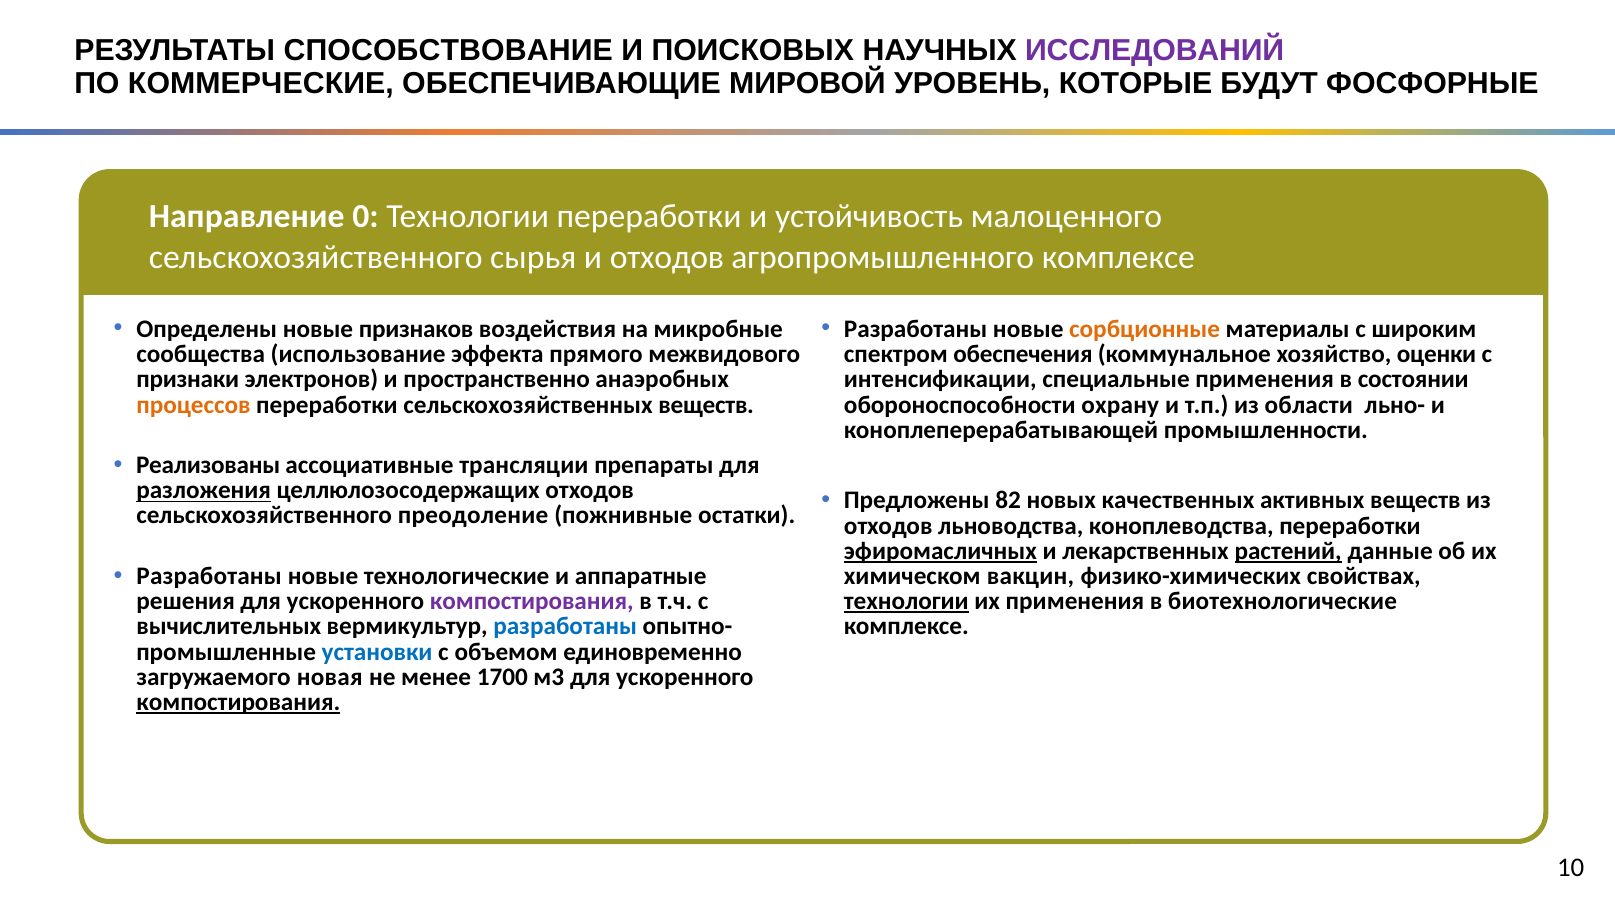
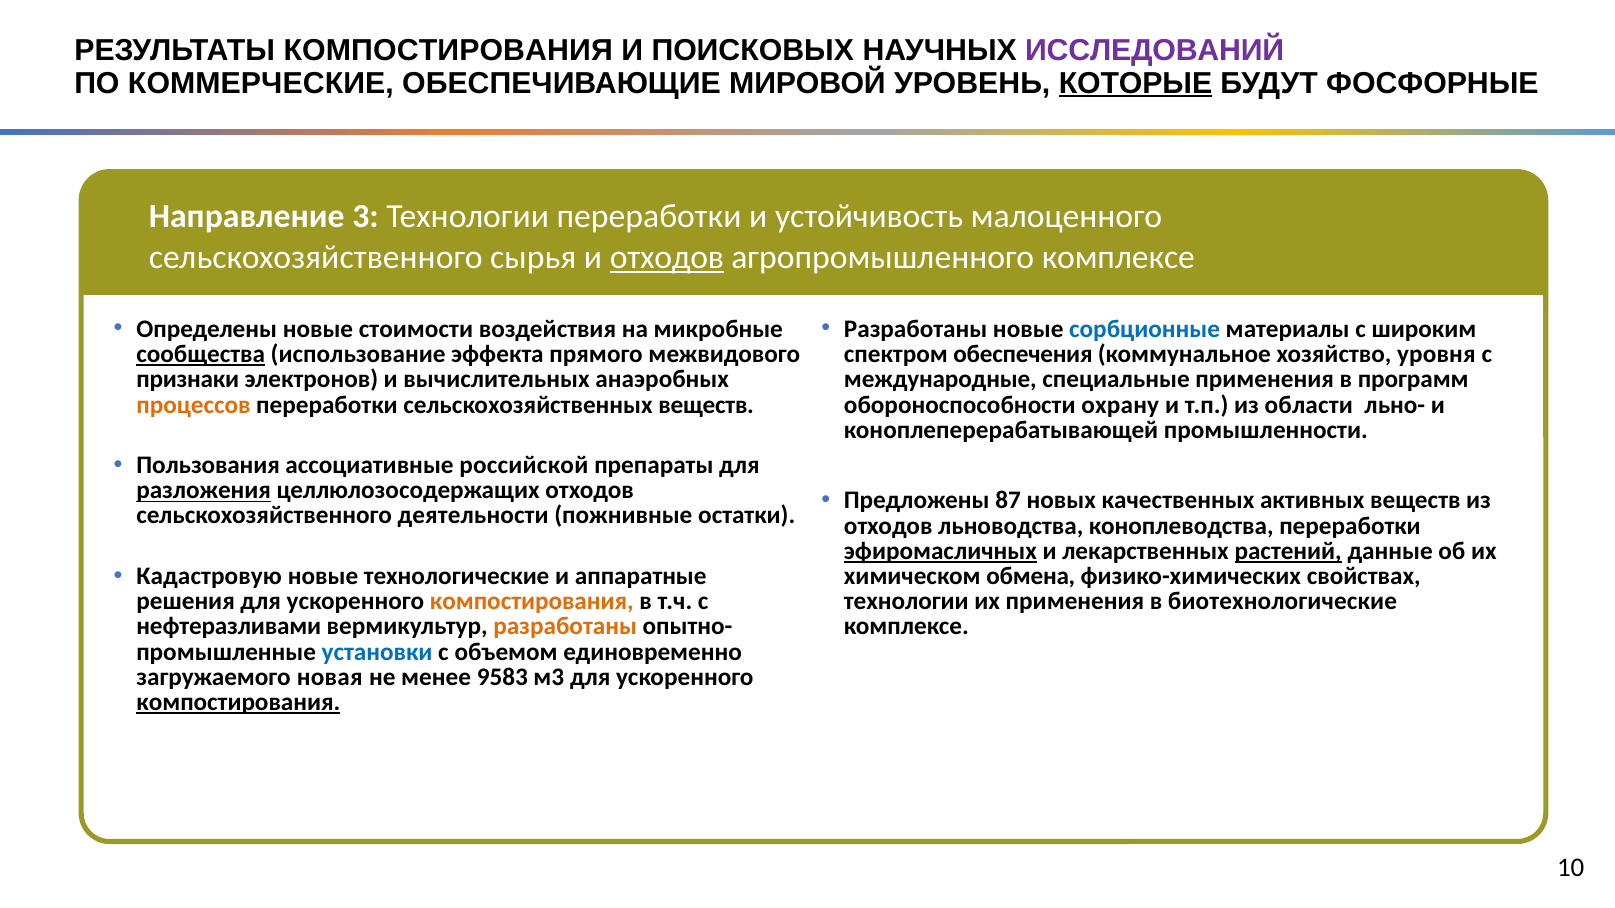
РЕЗУЛЬТАТЫ СПОСОБСТВОВАНИЕ: СПОСОБСТВОВАНИЕ -> КОМПОСТИРОВАНИЯ
КОТОРЫЕ underline: none -> present
0: 0 -> 3
отходов at (667, 257) underline: none -> present
признаков: признаков -> стоимости
сорбционные colour: orange -> blue
сообщества underline: none -> present
оценки: оценки -> уровня
пространственно: пространственно -> вычислительных
интенсификации: интенсификации -> международные
состоянии: состоянии -> программ
Реализованы: Реализованы -> Пользования
трансляции: трансляции -> российской
82: 82 -> 87
преодоление: преодоление -> деятельности
Разработаны at (209, 576): Разработаны -> Кадастровую
вакцин: вакцин -> обмена
компостирования at (532, 602) colour: purple -> orange
технологии at (906, 602) underline: present -> none
вычислительных: вычислительных -> нефтеразливами
разработаны at (565, 627) colour: blue -> orange
1700: 1700 -> 9583
